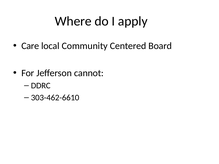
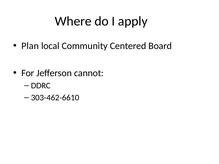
Care: Care -> Plan
